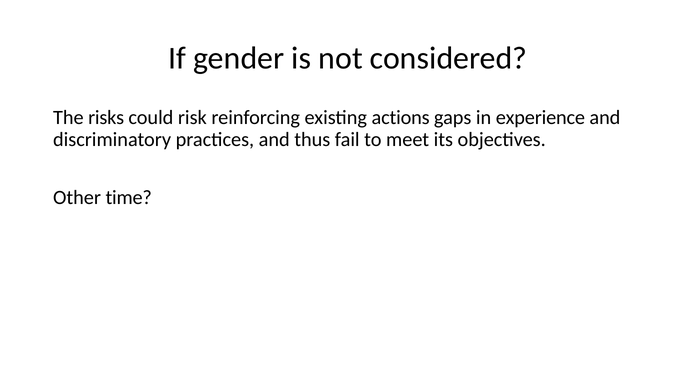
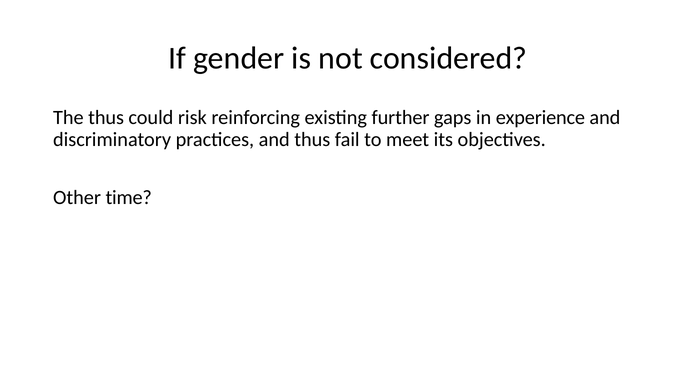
The risks: risks -> thus
actions: actions -> further
